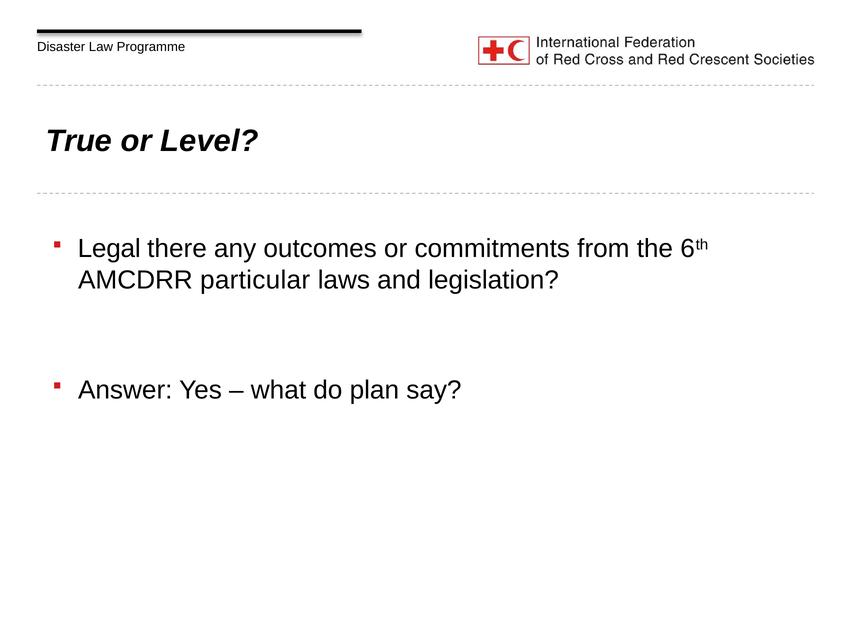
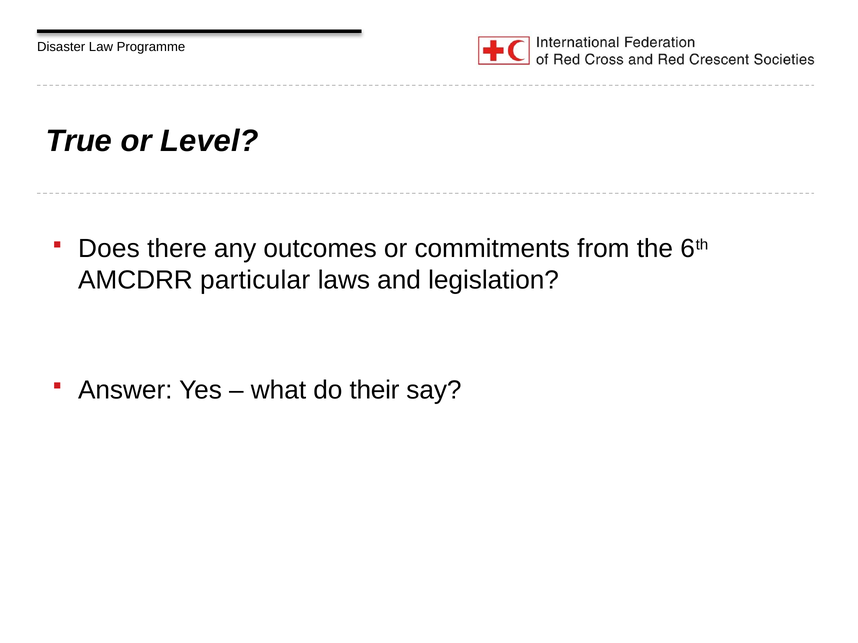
Legal: Legal -> Does
plan: plan -> their
